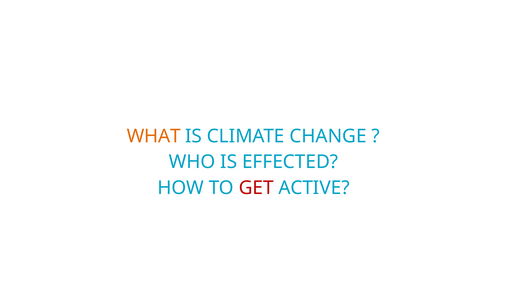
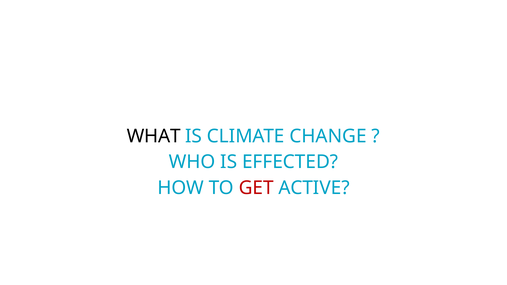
WHAT colour: orange -> black
